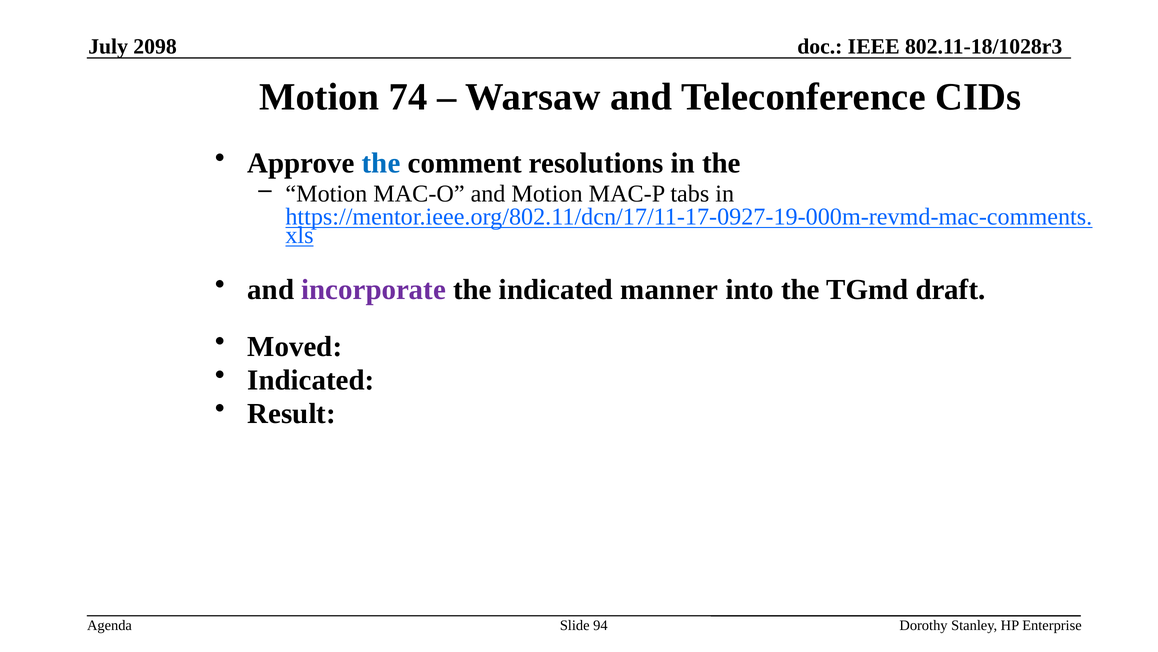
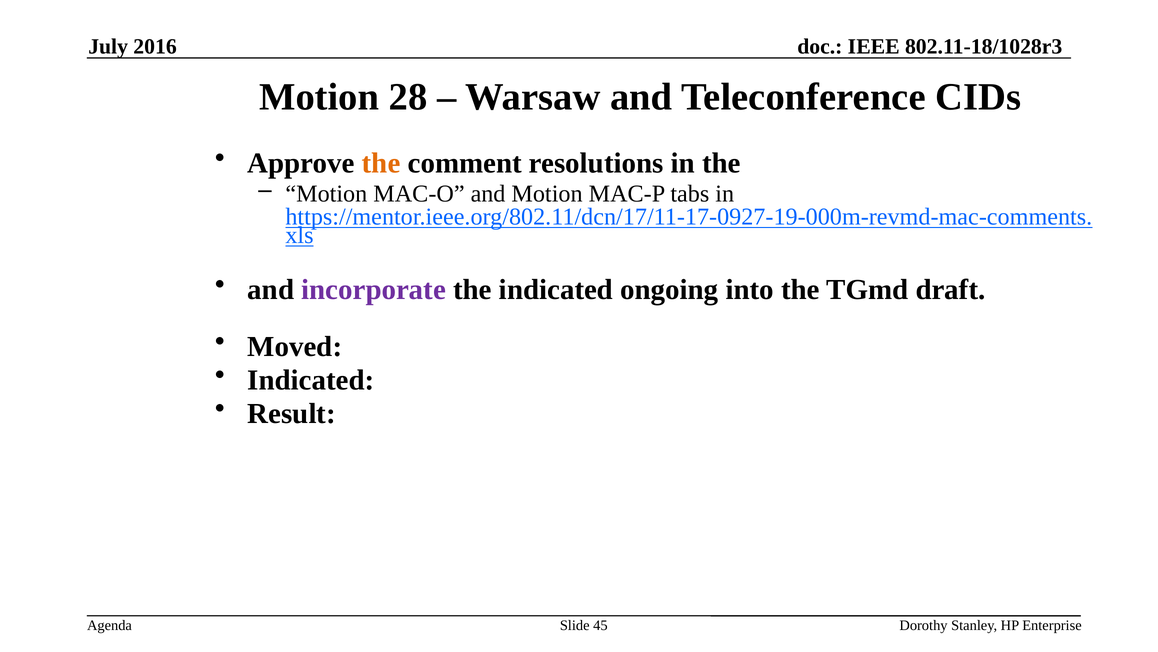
2098: 2098 -> 2016
74: 74 -> 28
the at (381, 163) colour: blue -> orange
manner: manner -> ongoing
94: 94 -> 45
